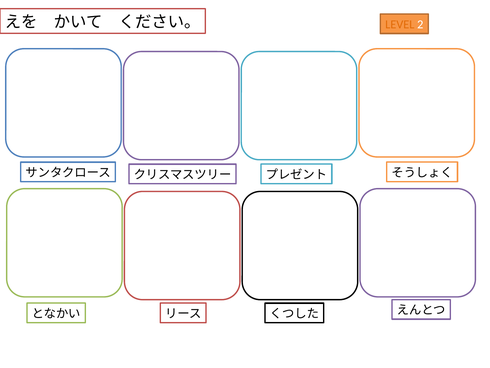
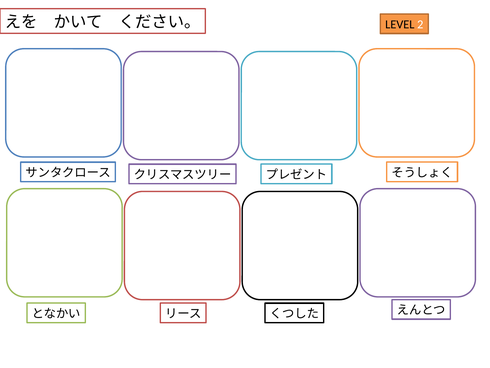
LEVEL colour: orange -> black
